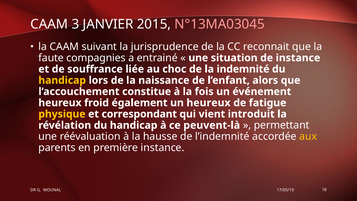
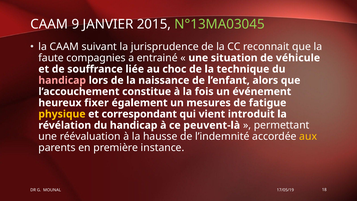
3: 3 -> 9
N°13MA03045 colour: pink -> light green
de instance: instance -> véhicule
indemnité: indemnité -> technique
handicap at (62, 80) colour: yellow -> pink
froid: froid -> fixer
un heureux: heureux -> mesures
